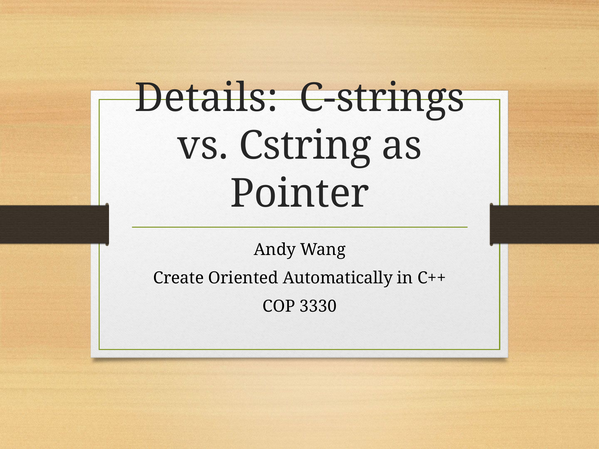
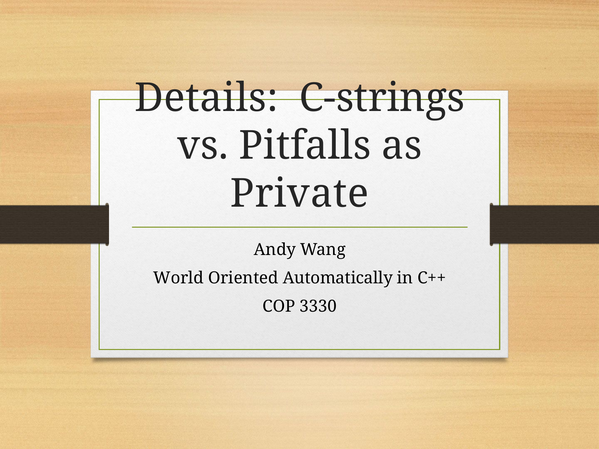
Cstring: Cstring -> Pitfalls
Pointer: Pointer -> Private
Create: Create -> World
